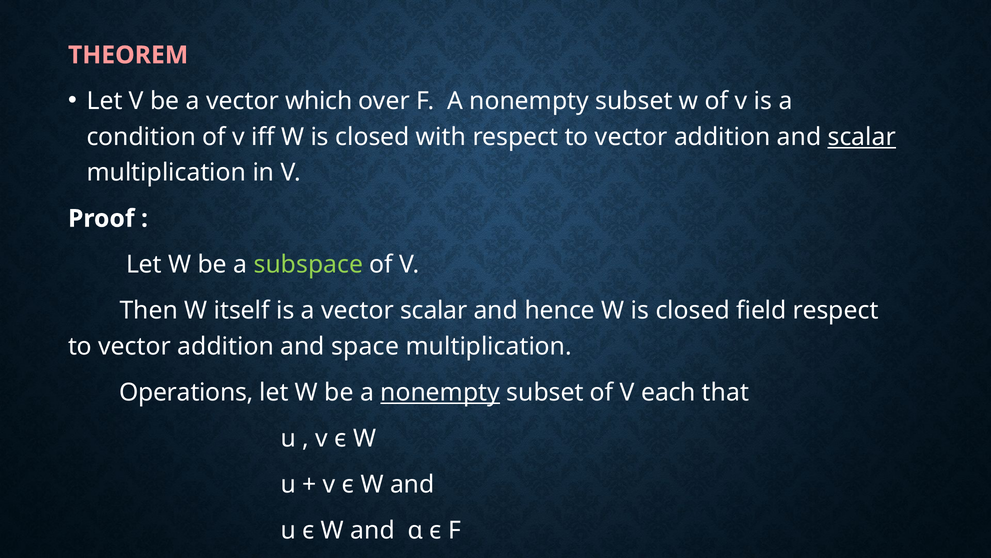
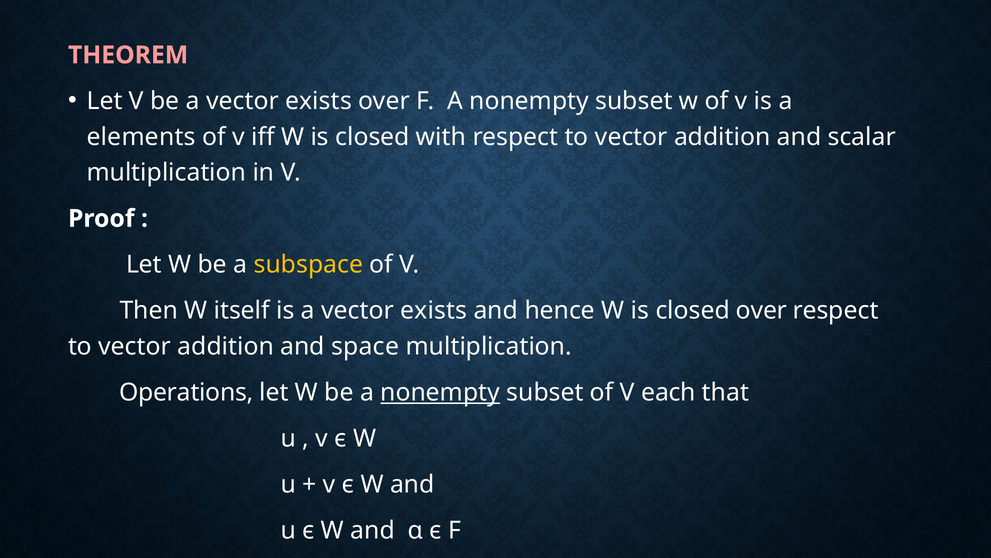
be a vector which: which -> exists
condition: condition -> elements
scalar at (862, 137) underline: present -> none
subspace colour: light green -> yellow
is a vector scalar: scalar -> exists
closed field: field -> over
